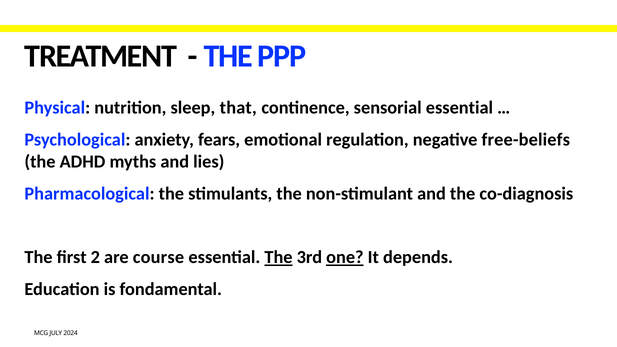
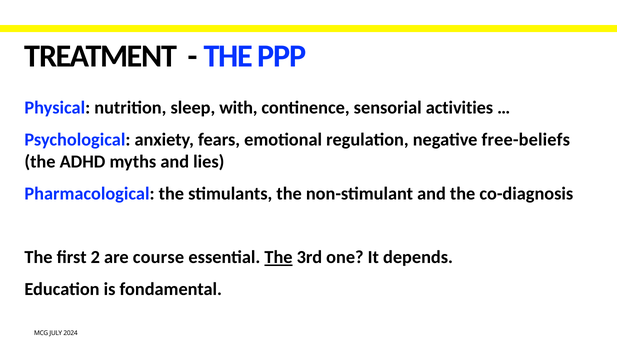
that: that -> with
sensorial essential: essential -> activities
one underline: present -> none
